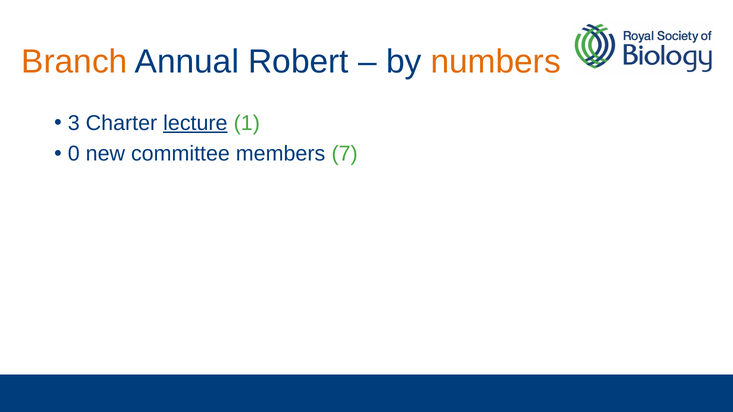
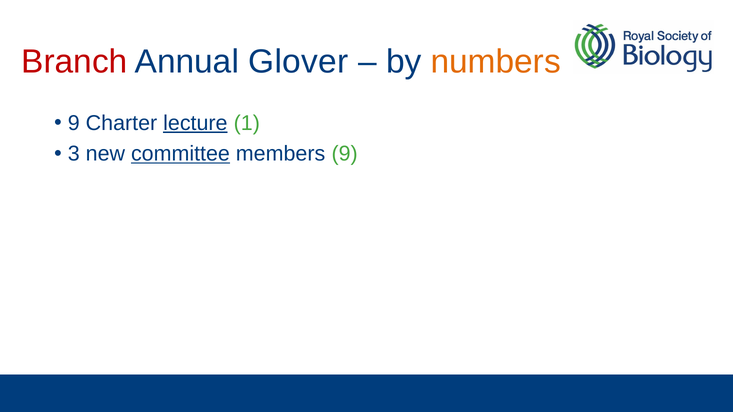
Branch colour: orange -> red
Robert: Robert -> Glover
3 at (74, 123): 3 -> 9
0: 0 -> 3
committee underline: none -> present
members 7: 7 -> 9
